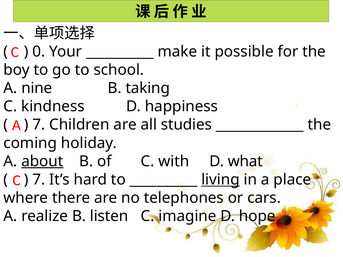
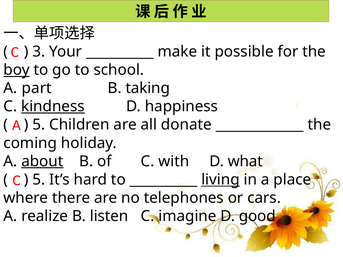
0: 0 -> 3
boy underline: none -> present
nine: nine -> part
kindness underline: none -> present
7 at (39, 125): 7 -> 5
studies: studies -> donate
7 at (39, 180): 7 -> 5
hope: hope -> good
